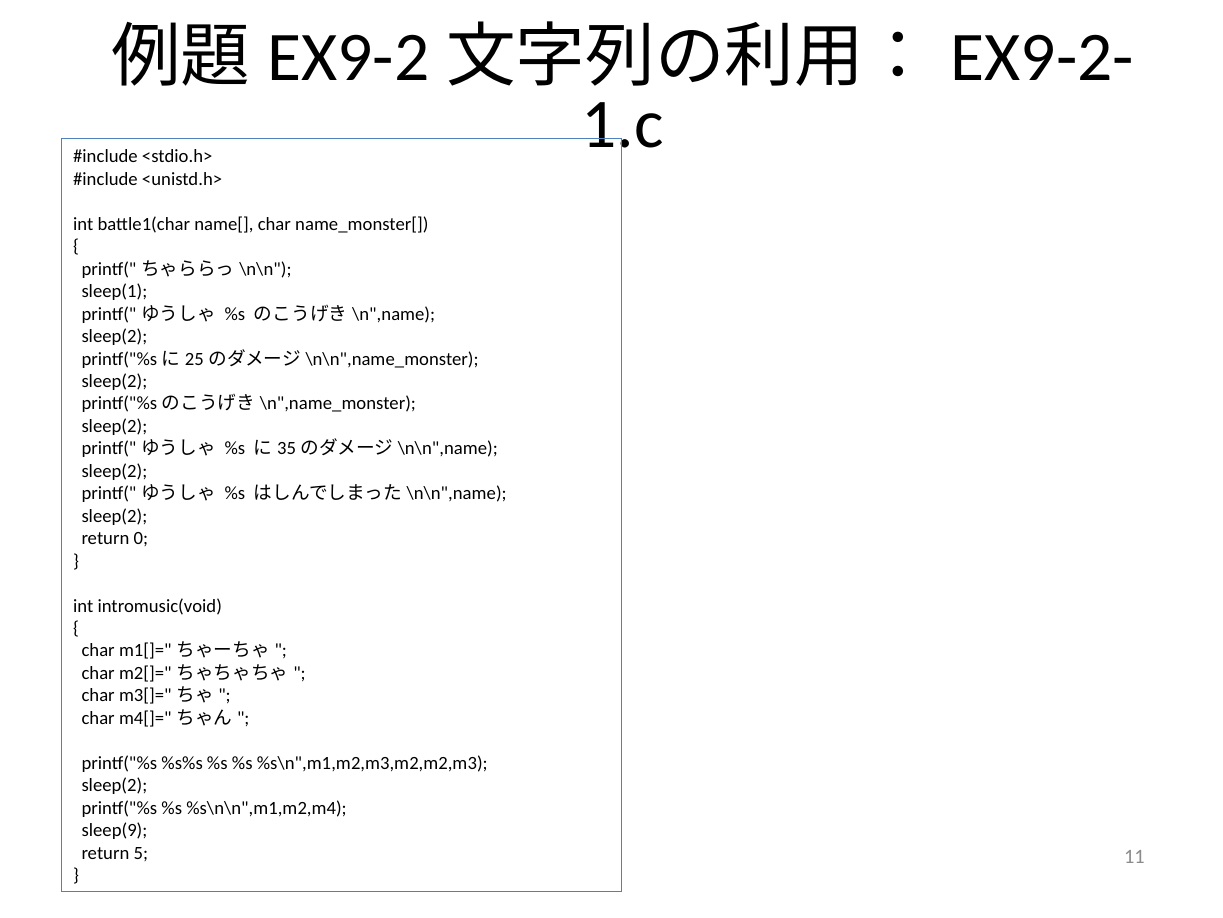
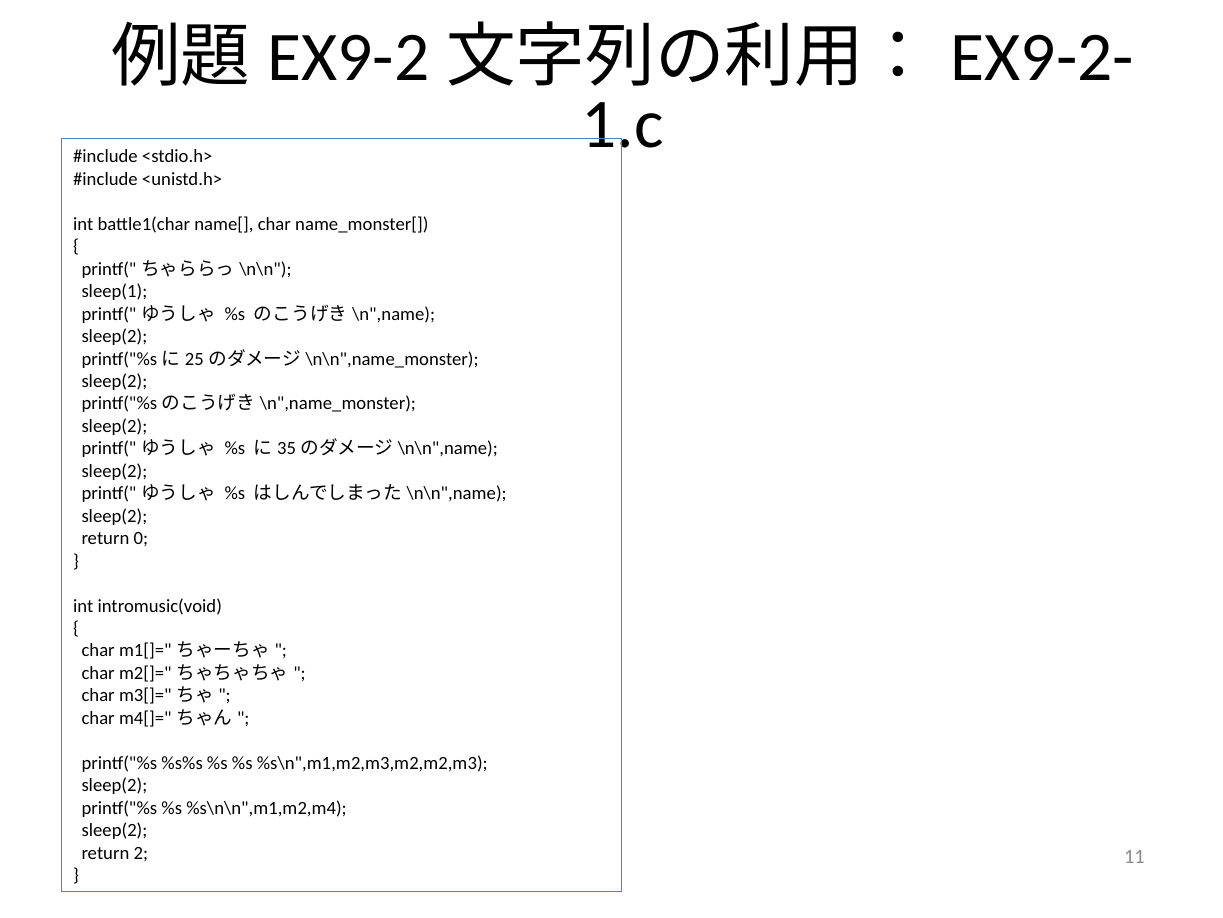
sleep(9 at (114, 830): sleep(9 -> sleep(2
5: 5 -> 2
